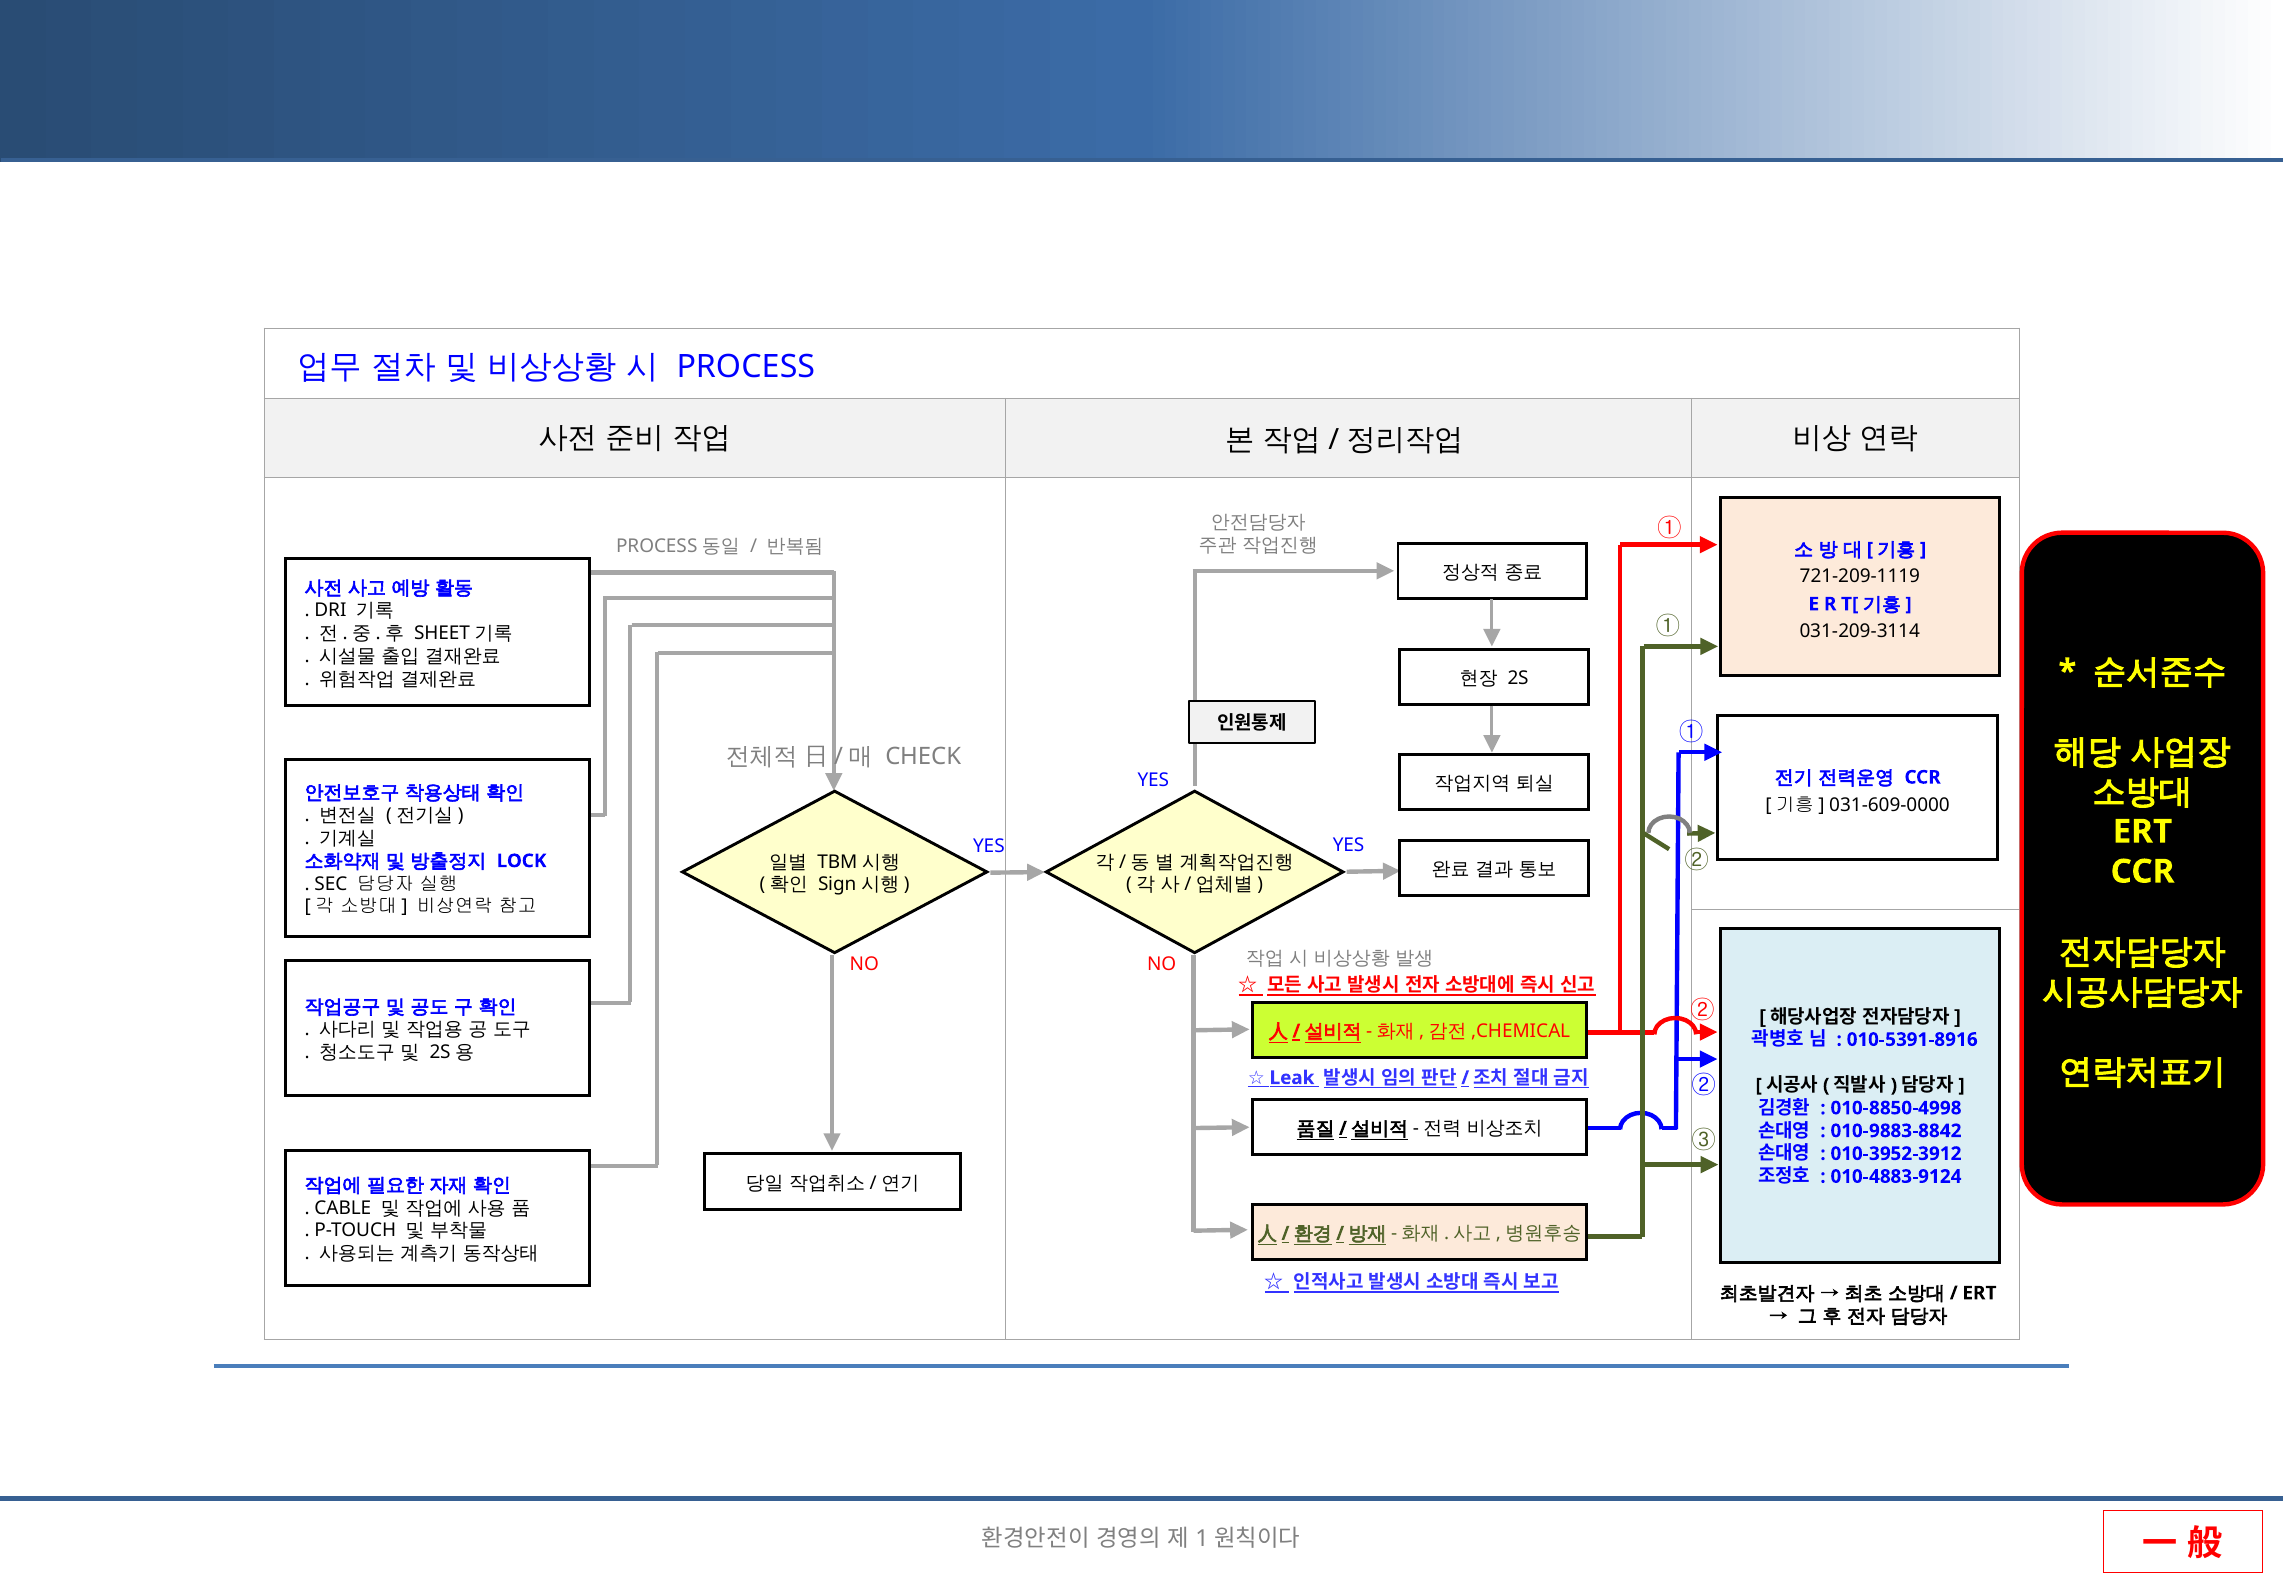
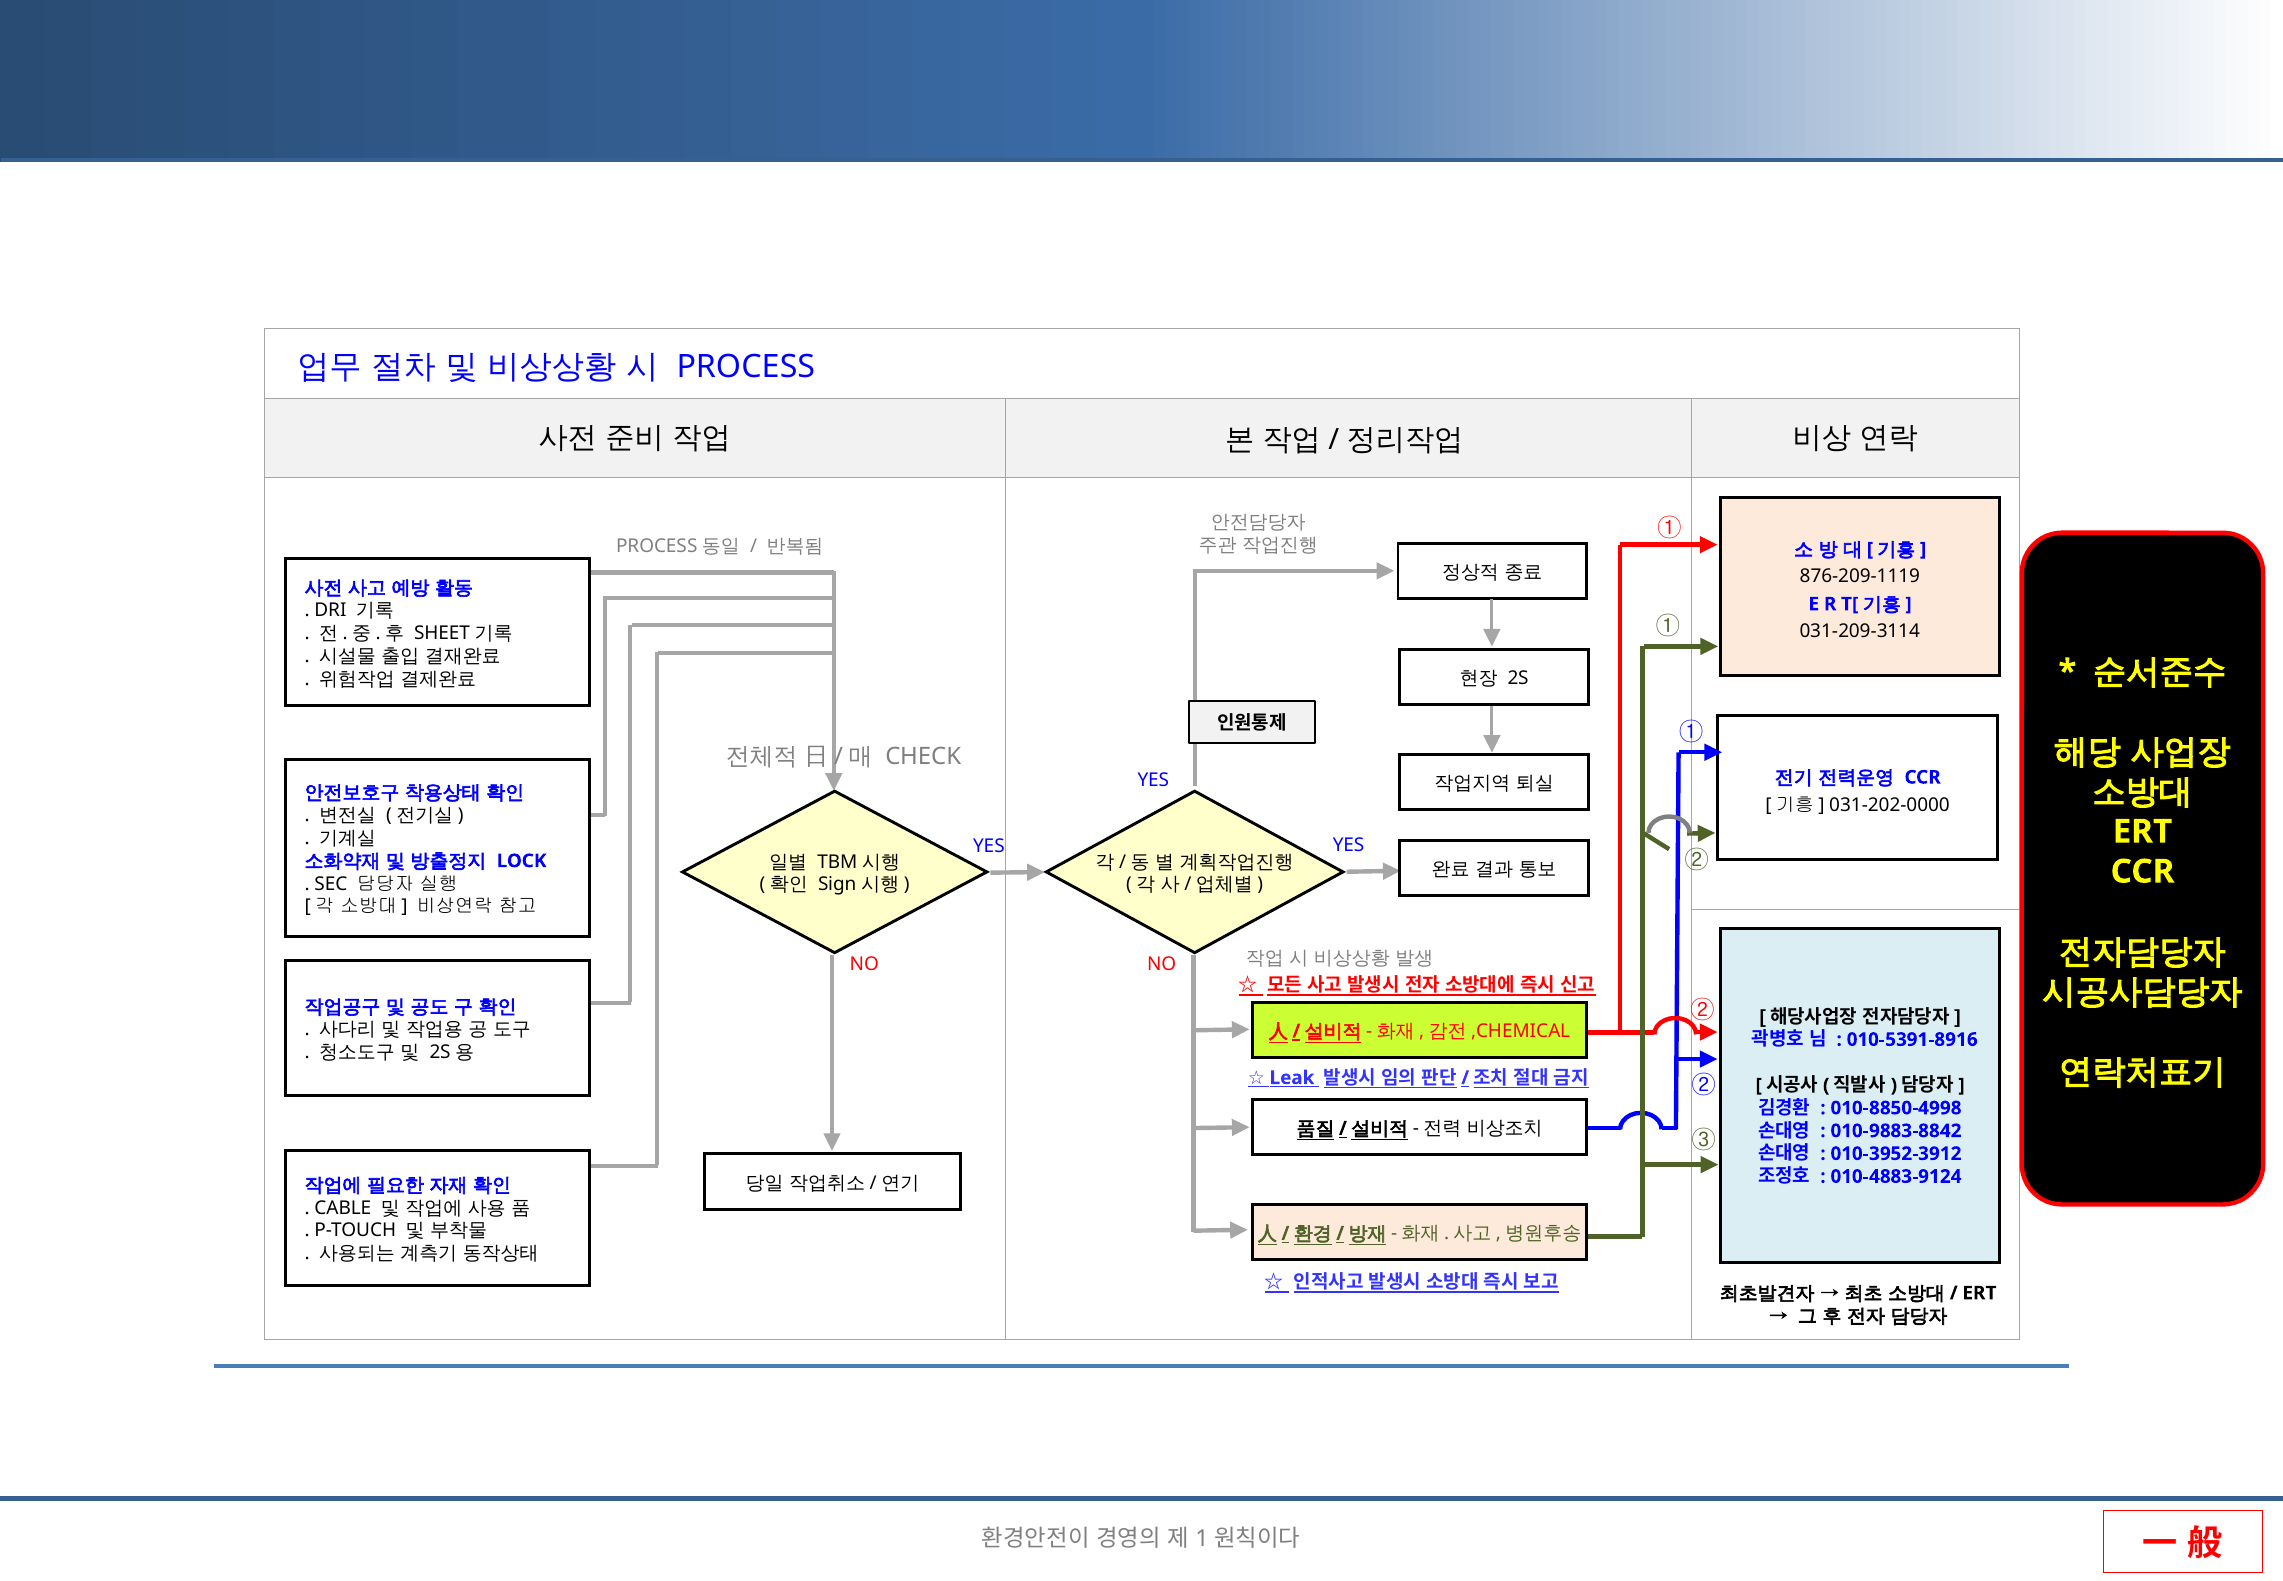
721-209-1119: 721-209-1119 -> 876-209-1119
031-609-0000: 031-609-0000 -> 031-202-0000
